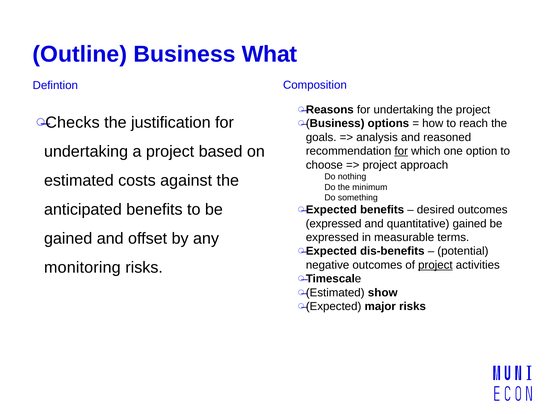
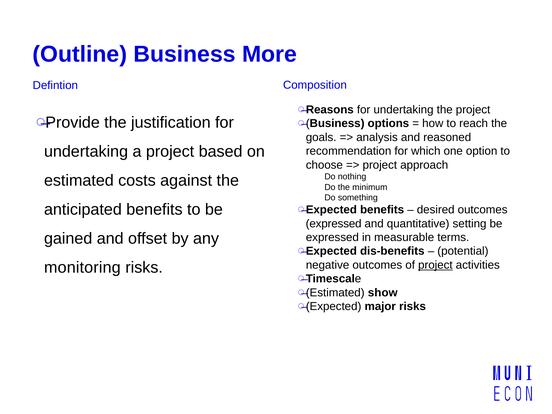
What: What -> More
Checks: Checks -> Provide
for at (401, 151) underline: present -> none
quantitative gained: gained -> setting
